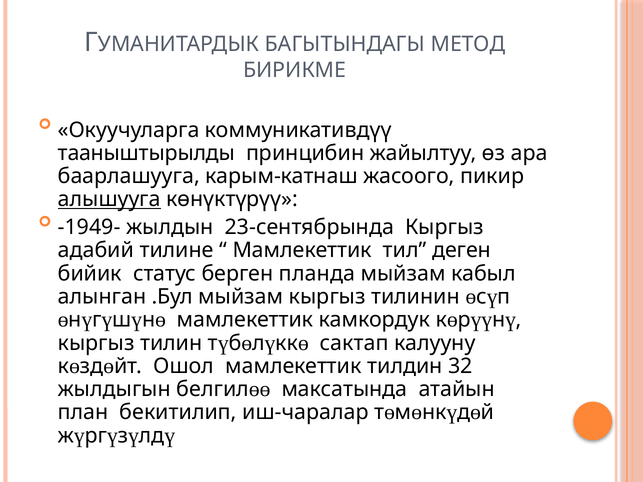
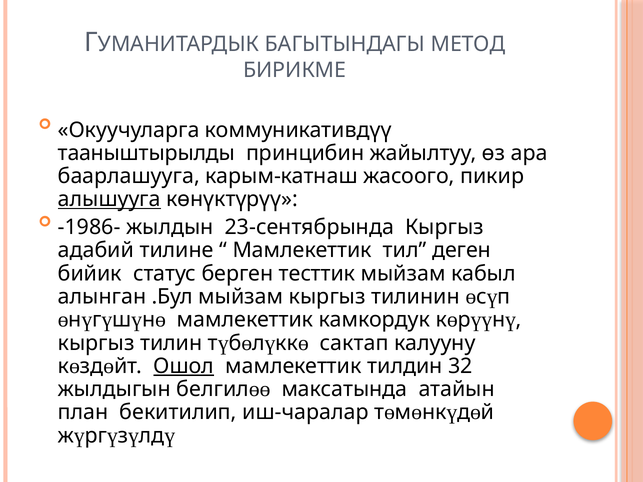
-1949-: -1949- -> -1986-
планда: планда -> тесттик
Ошол underline: none -> present
